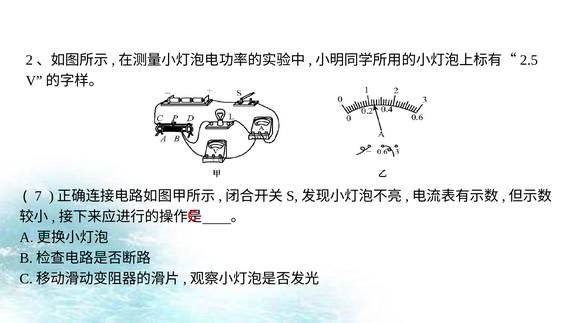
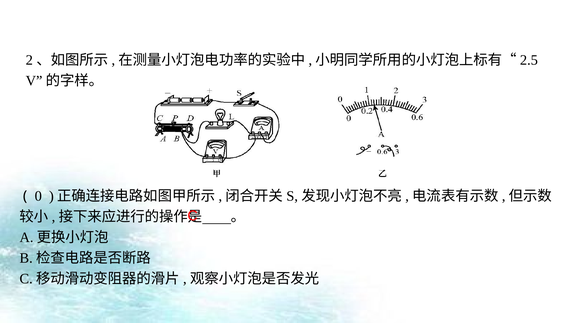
7: 7 -> 0
